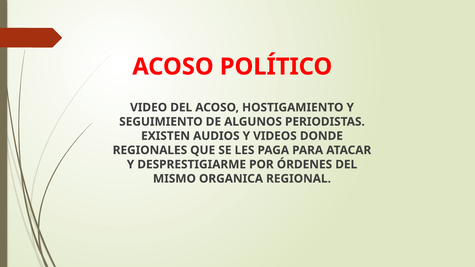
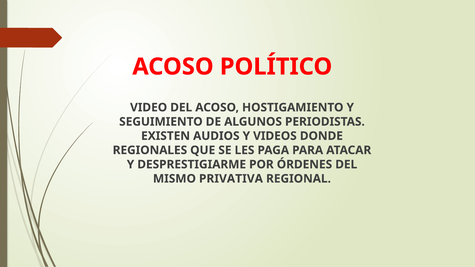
ORGANICA: ORGANICA -> PRIVATIVA
